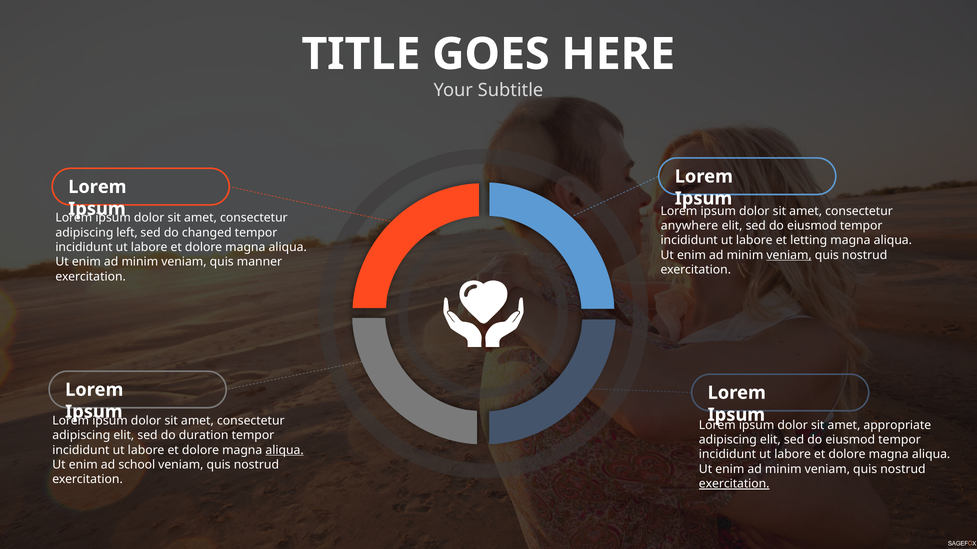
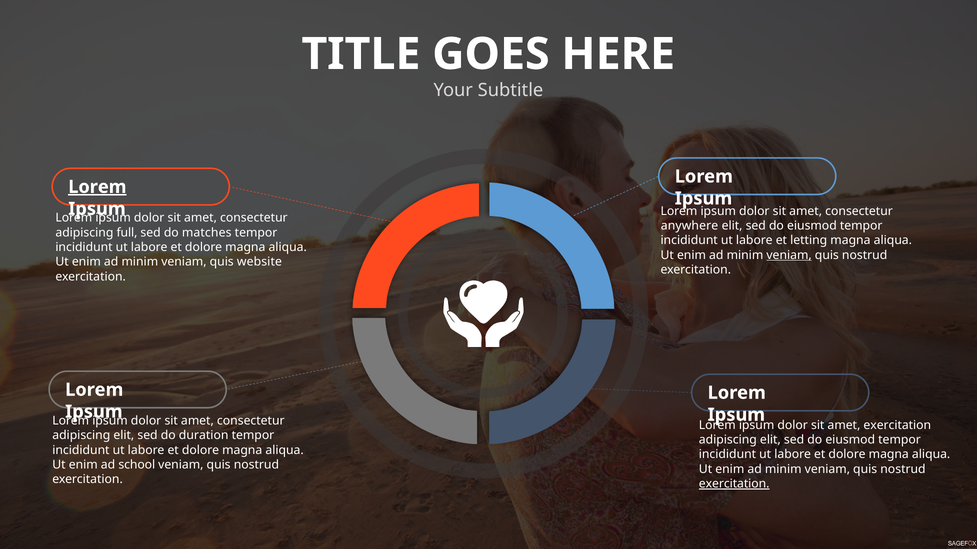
Lorem at (97, 187) underline: none -> present
left: left -> full
changed: changed -> matches
manner: manner -> website
amet appropriate: appropriate -> exercitation
aliqua at (285, 451) underline: present -> none
